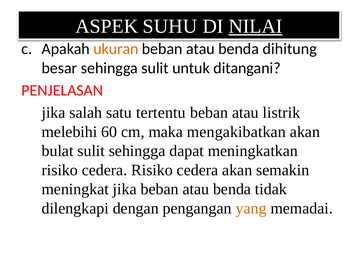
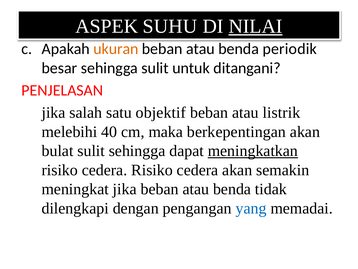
dihitung: dihitung -> periodik
tertentu: tertentu -> objektif
60: 60 -> 40
mengakibatkan: mengakibatkan -> berkepentingan
meningkatkan underline: none -> present
yang colour: orange -> blue
